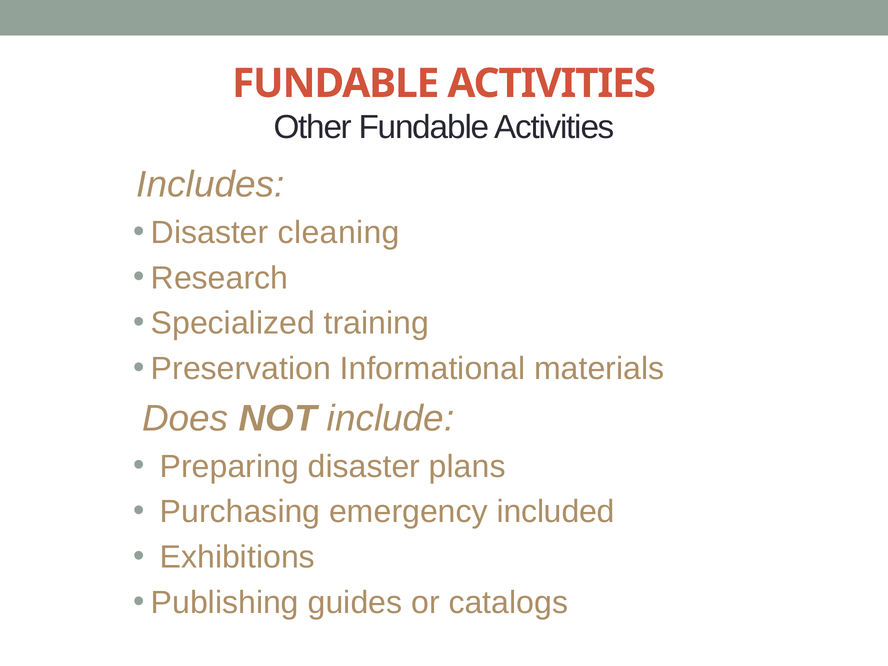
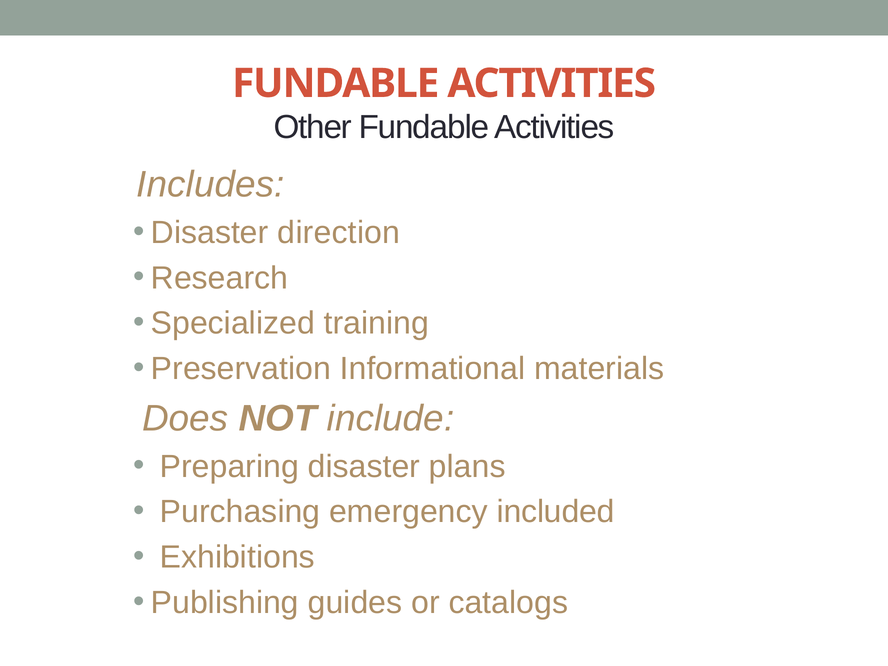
cleaning: cleaning -> direction
